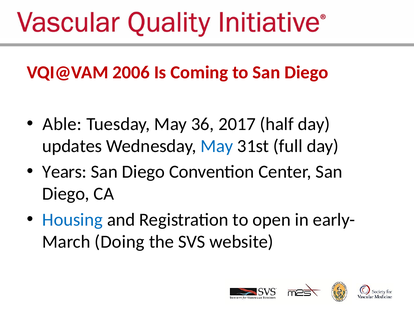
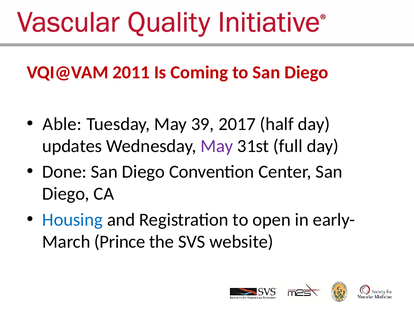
2006: 2006 -> 2011
36: 36 -> 39
May at (217, 146) colour: blue -> purple
Years: Years -> Done
Doing: Doing -> Prince
